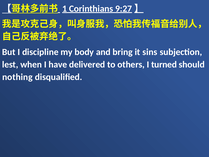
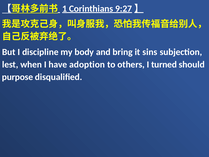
delivered: delivered -> adoption
nothing: nothing -> purpose
